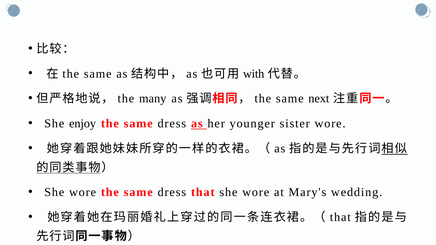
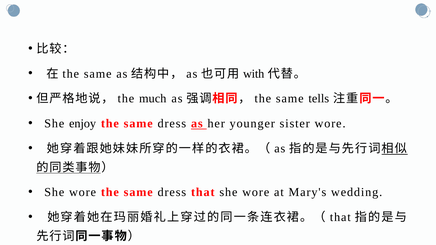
many: many -> much
next: next -> tells
